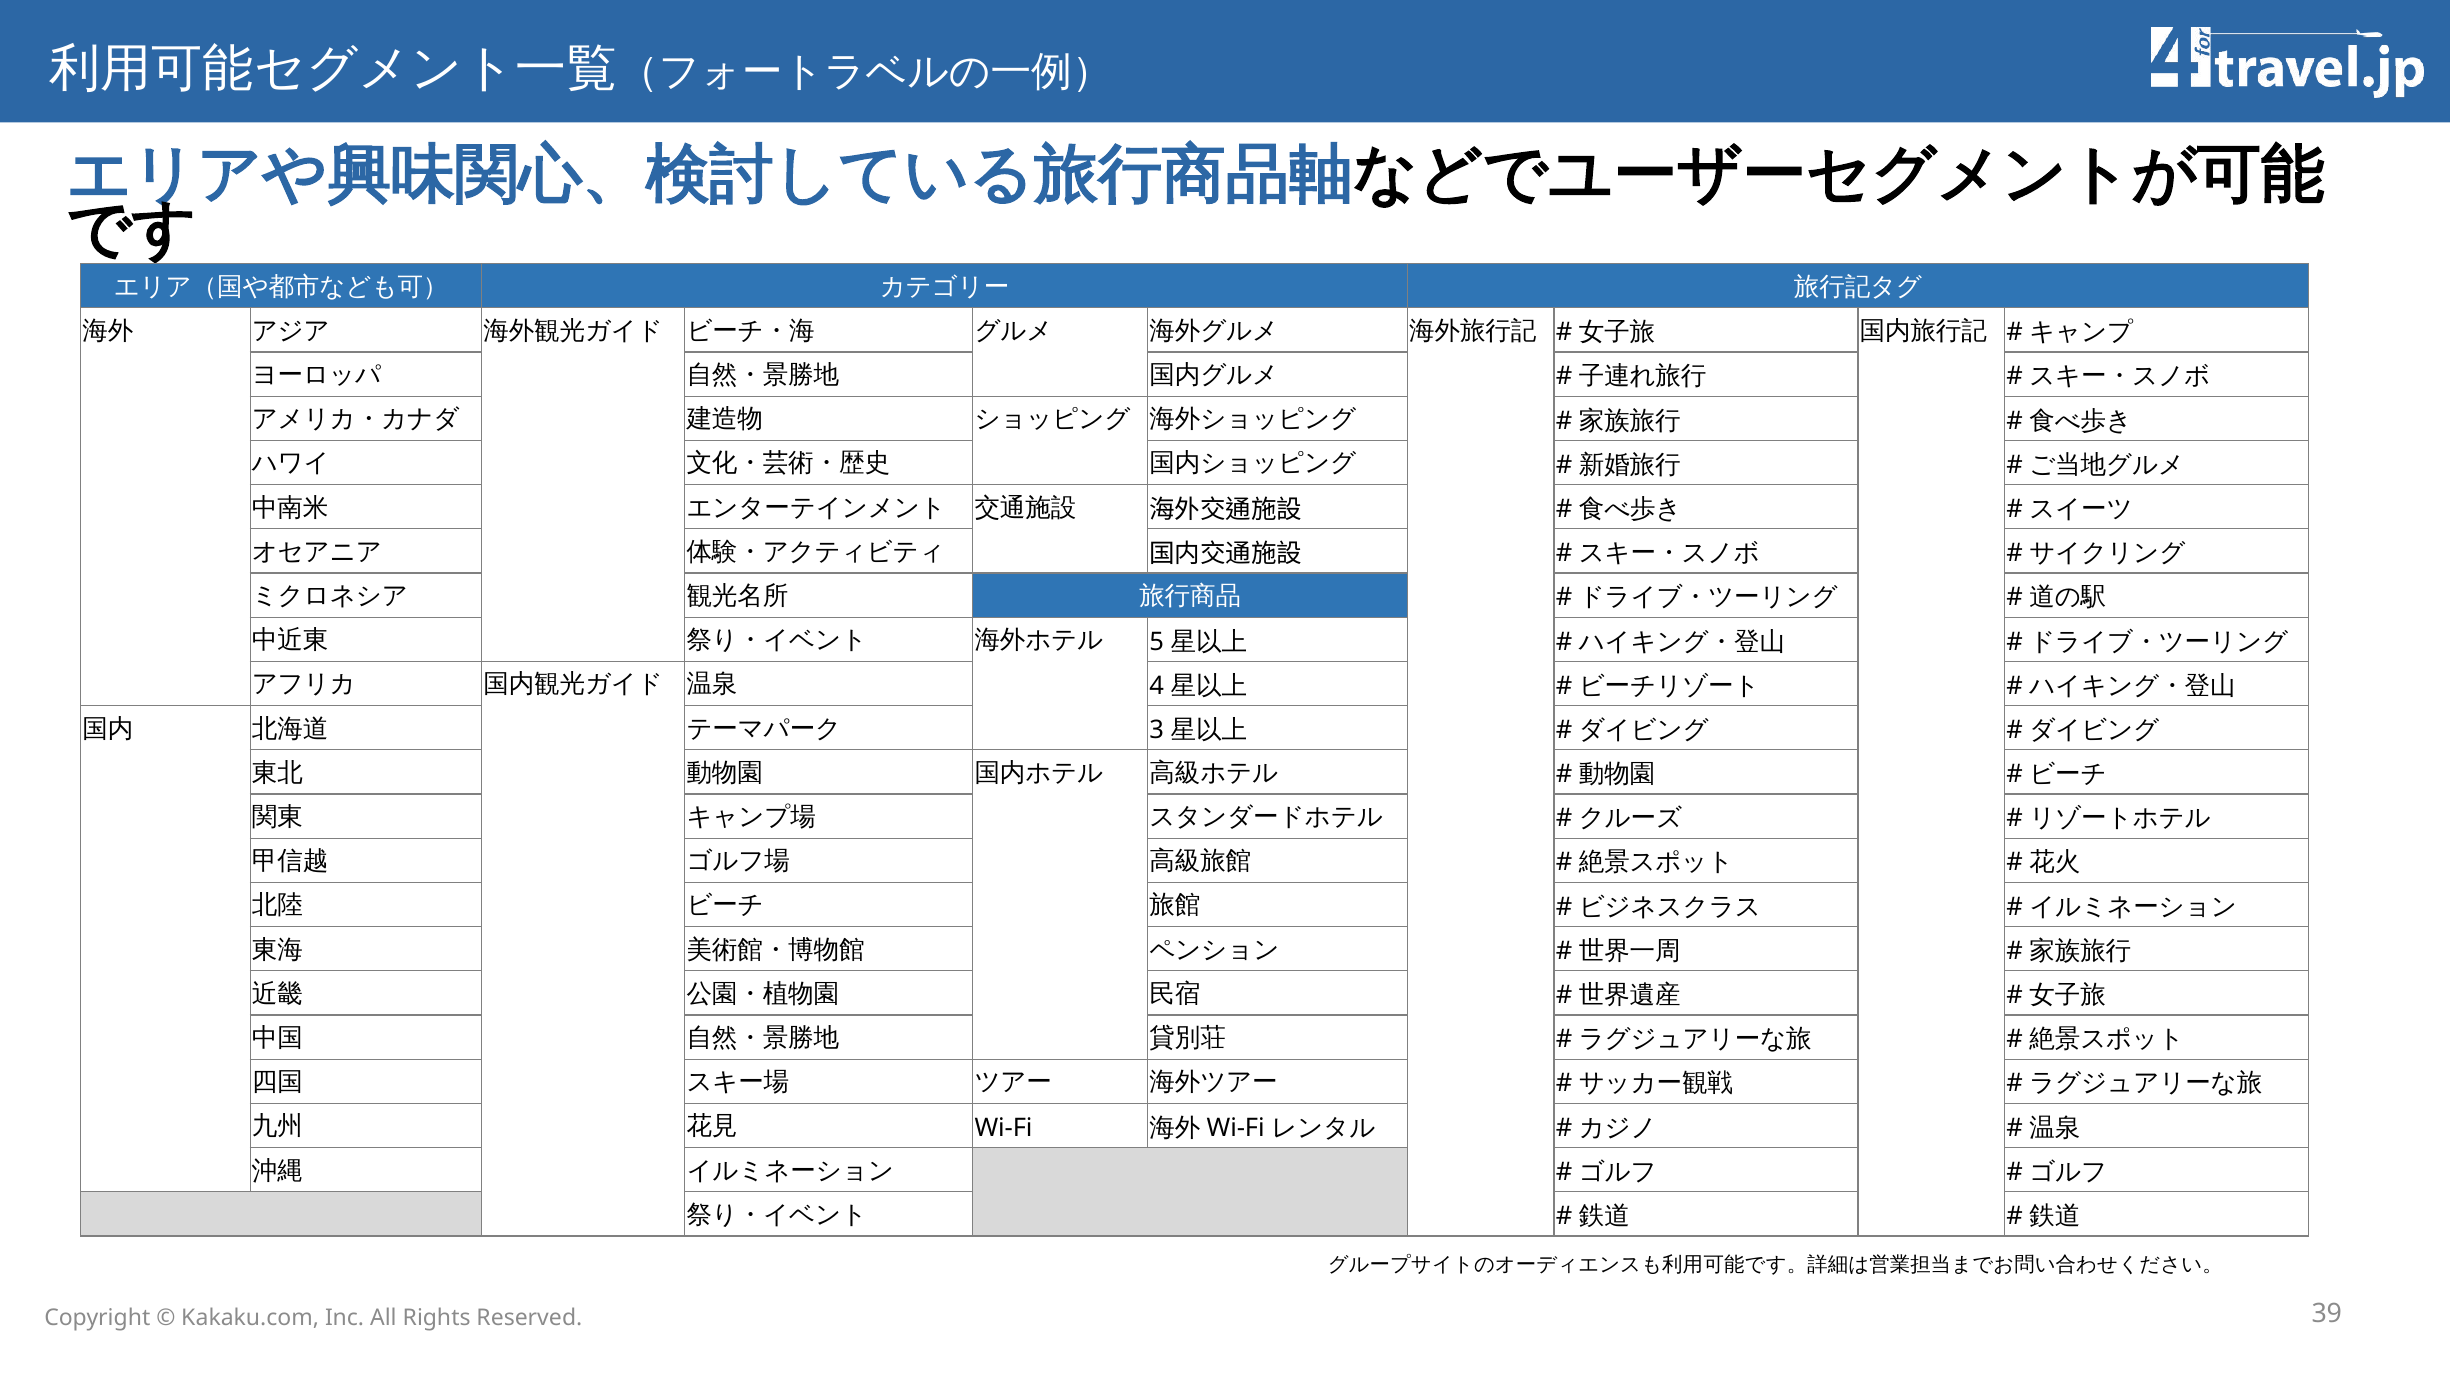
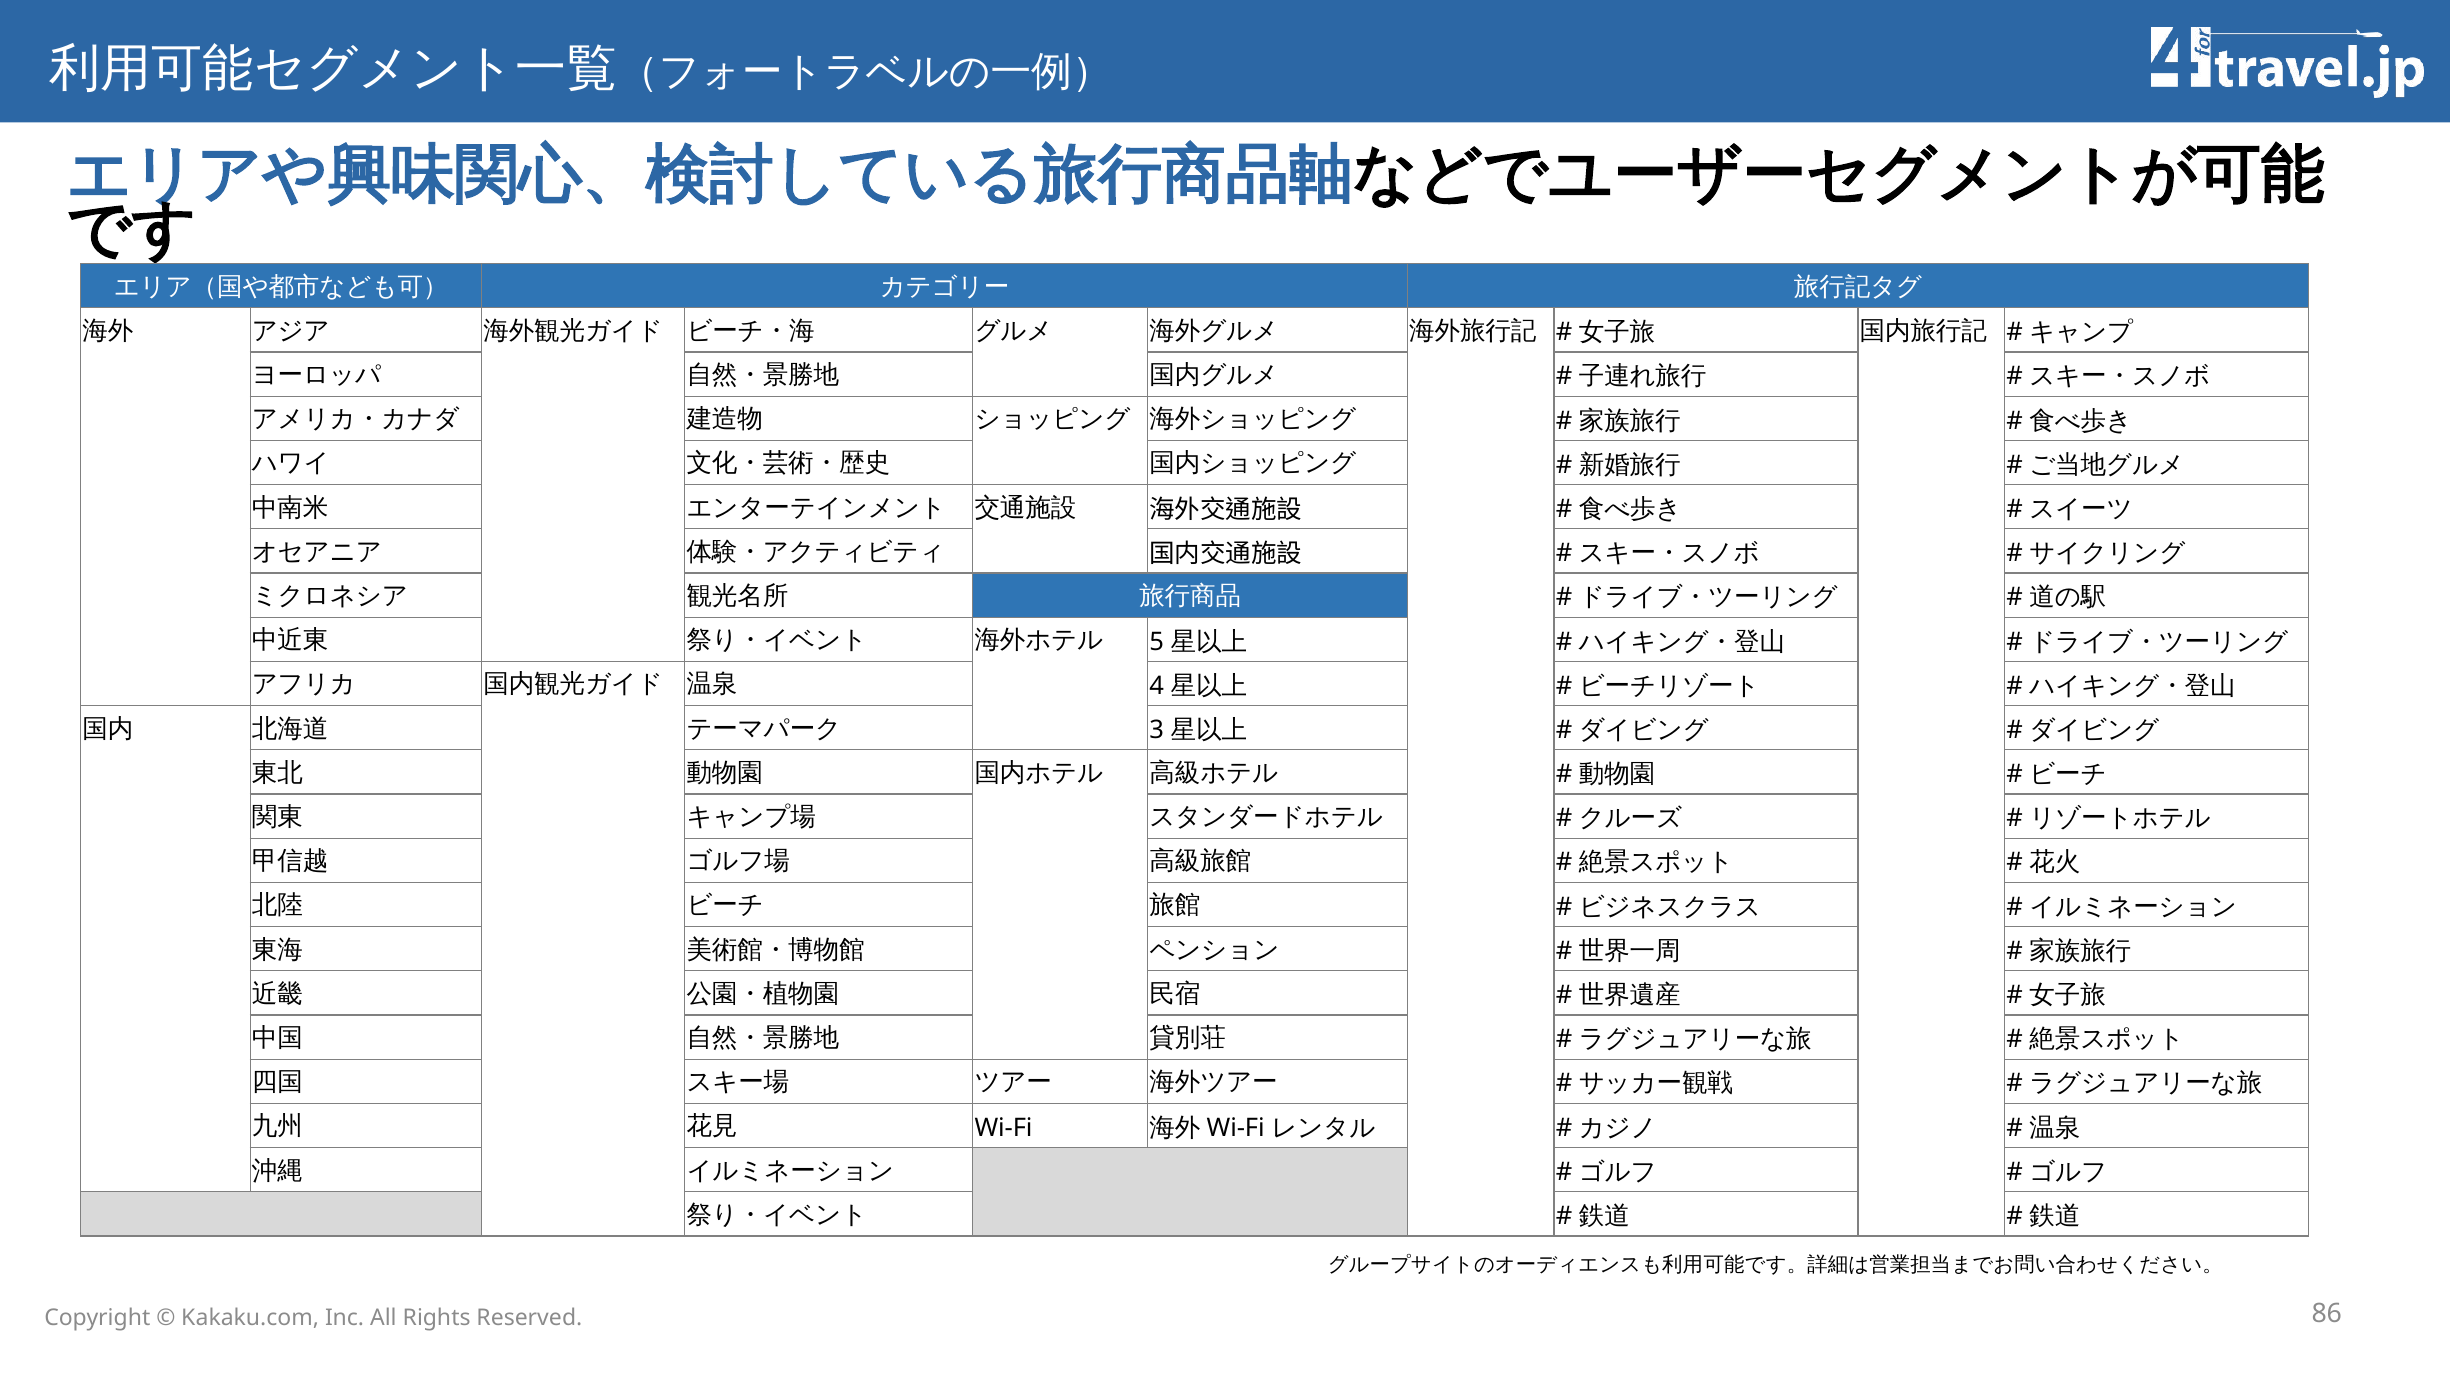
39: 39 -> 86
